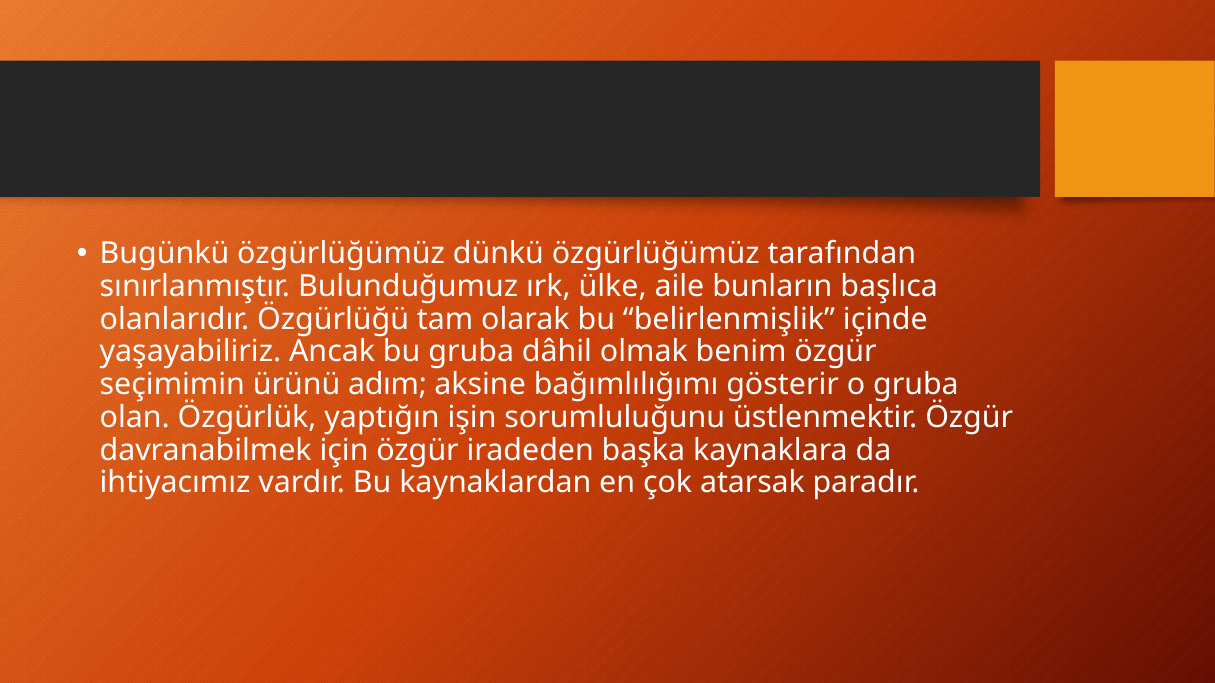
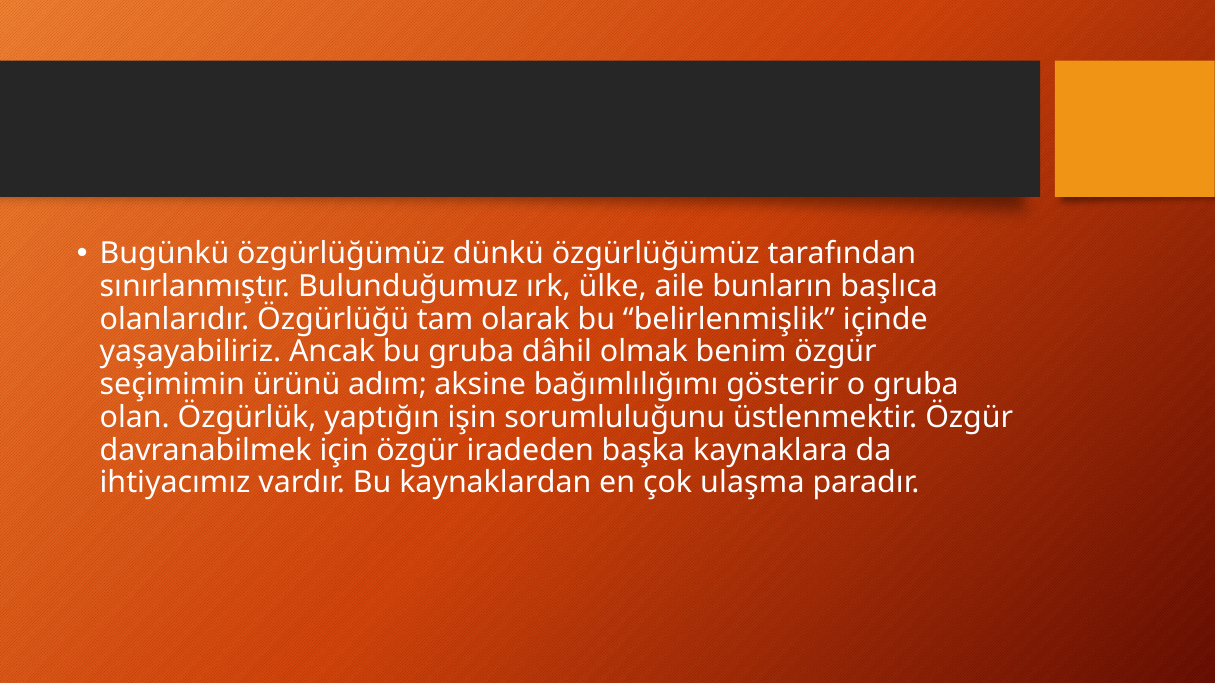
atarsak: atarsak -> ulaşma
